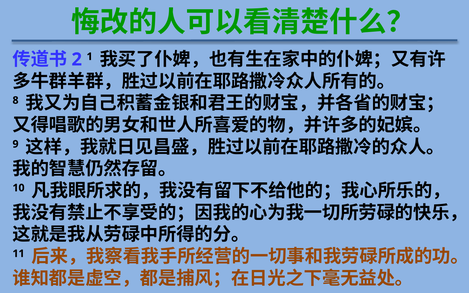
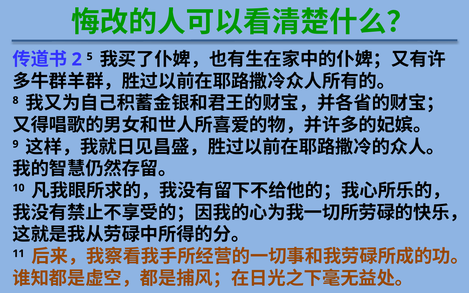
1: 1 -> 5
